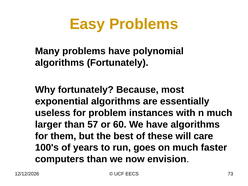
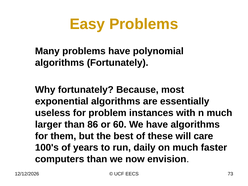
57: 57 -> 86
goes: goes -> daily
